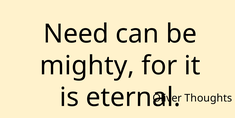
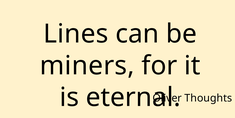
Need: Need -> Lines
mighty: mighty -> miners
